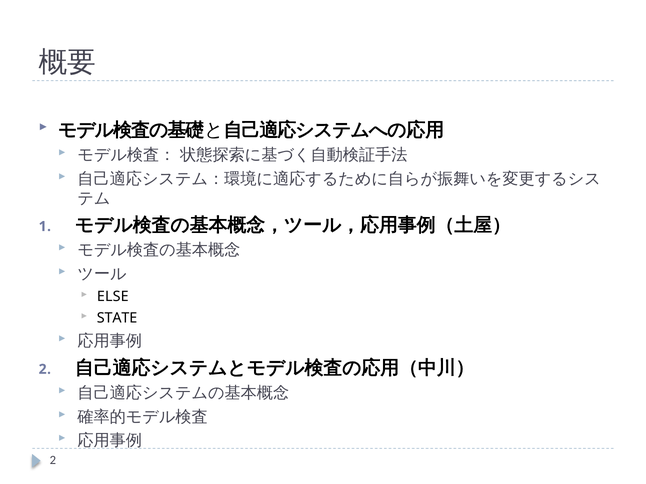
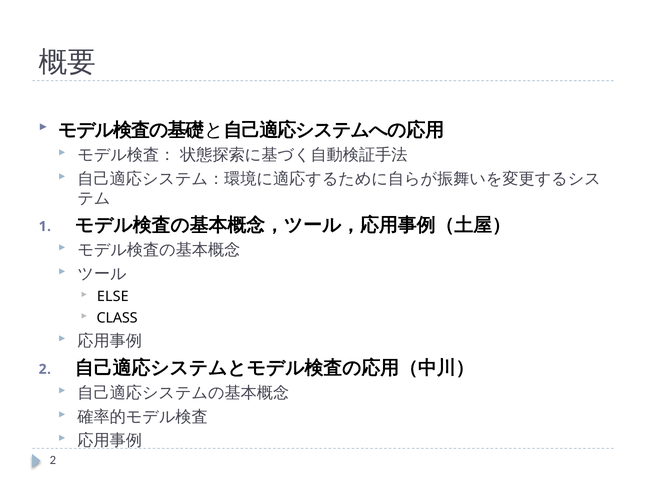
STATE: STATE -> CLASS
